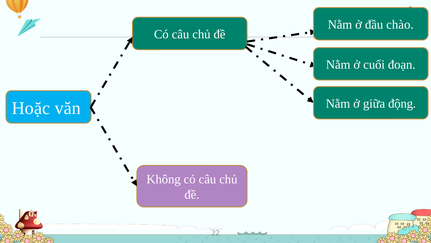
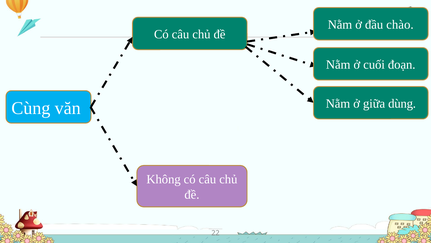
động: động -> dùng
Hoặc: Hoặc -> Cùng
